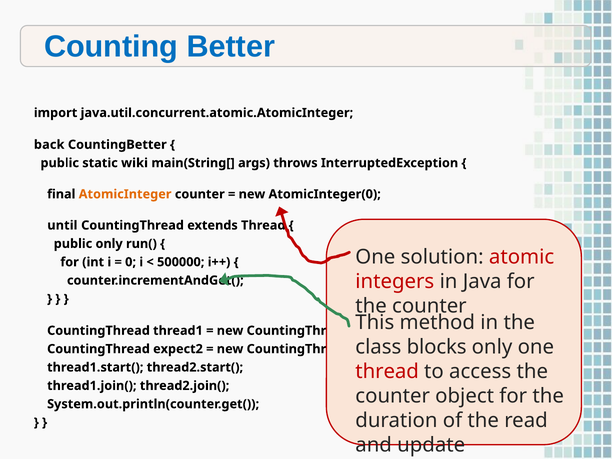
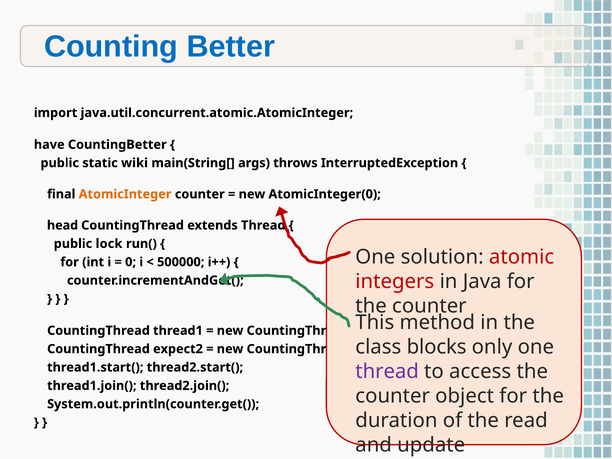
back: back -> have
until: until -> head
public only: only -> lock
thread at (387, 372) colour: red -> purple
